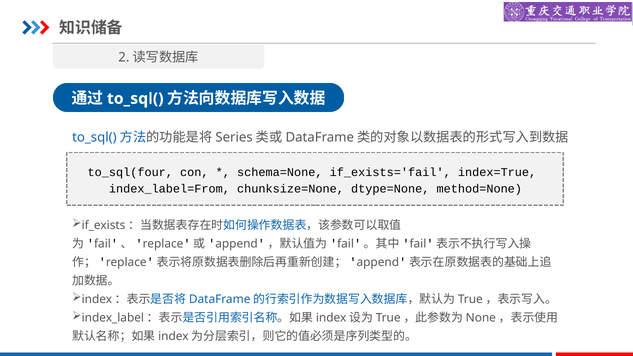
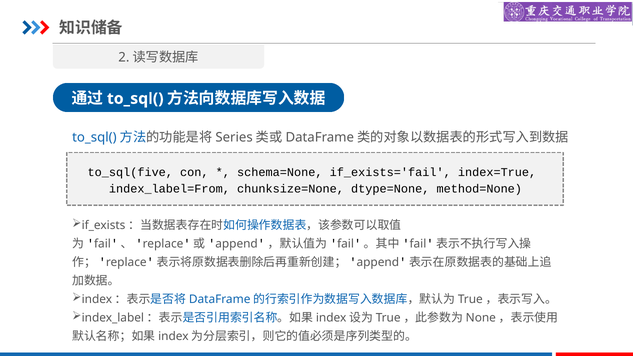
to_sql(four: to_sql(four -> to_sql(five
